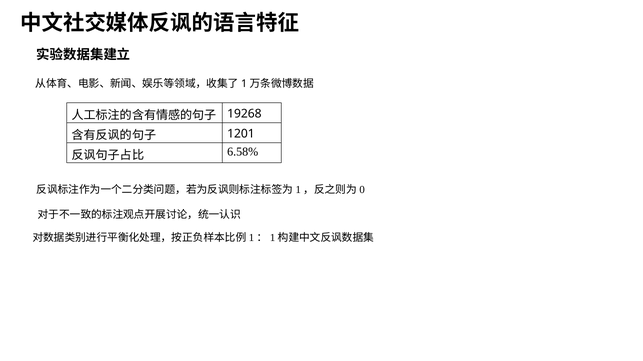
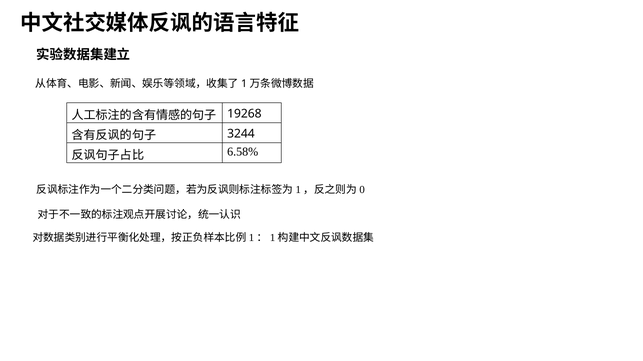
1201: 1201 -> 3244
